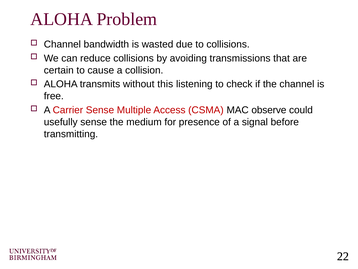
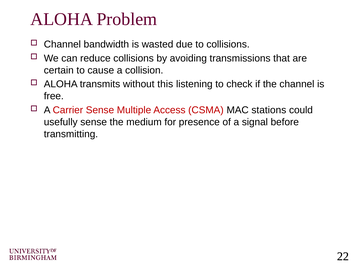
observe: observe -> stations
